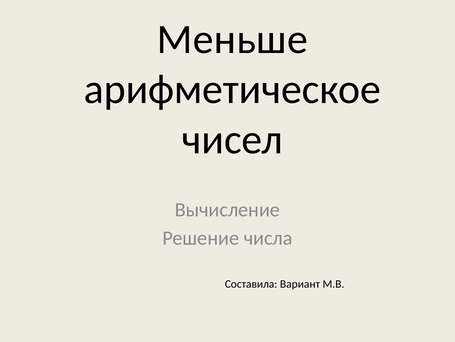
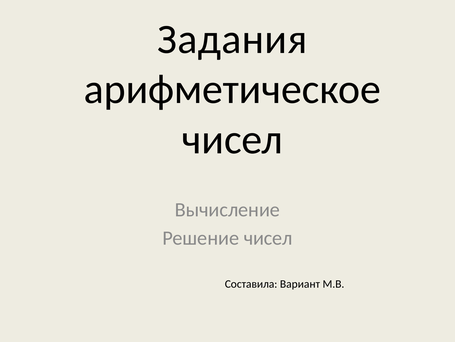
Меньше: Меньше -> Задания
Решение числа: числа -> чисел
